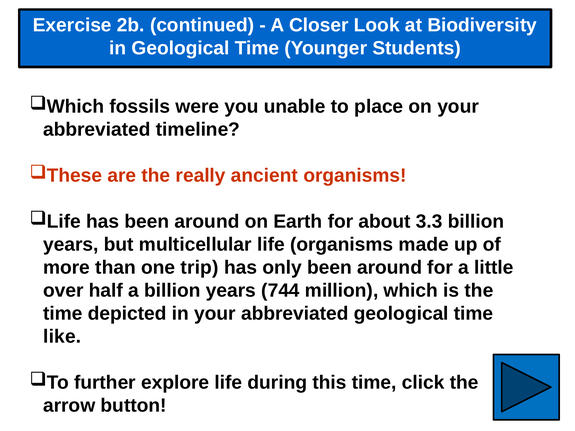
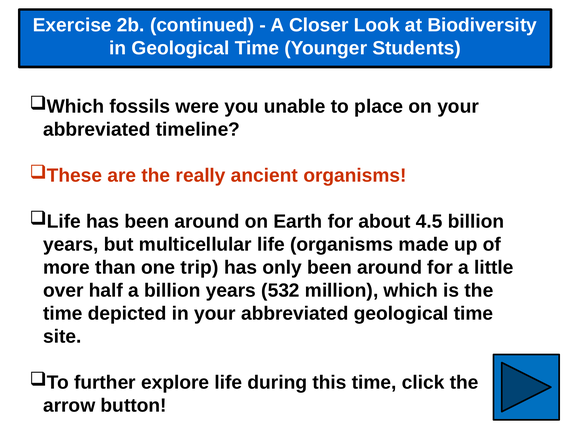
3.3: 3.3 -> 4.5
744: 744 -> 532
like: like -> site
